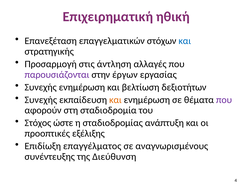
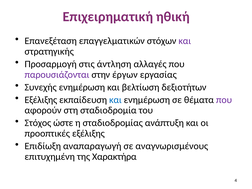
και at (185, 41) colour: blue -> purple
Συνεχής at (41, 100): Συνεχής -> Εξέλιξης
και at (115, 100) colour: orange -> blue
επαγγέλματος: επαγγέλματος -> αναπαραγωγή
συνέντευξης: συνέντευξης -> επιτυχημένη
Διεύθυνση: Διεύθυνση -> Χαρακτήρα
